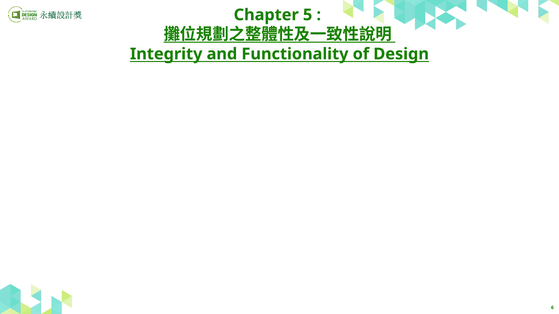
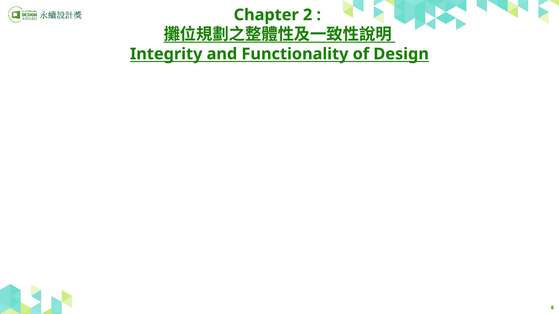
5: 5 -> 2
